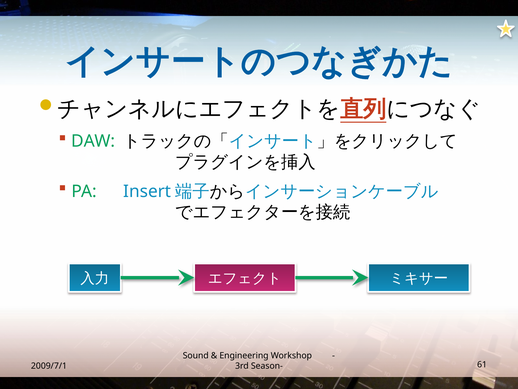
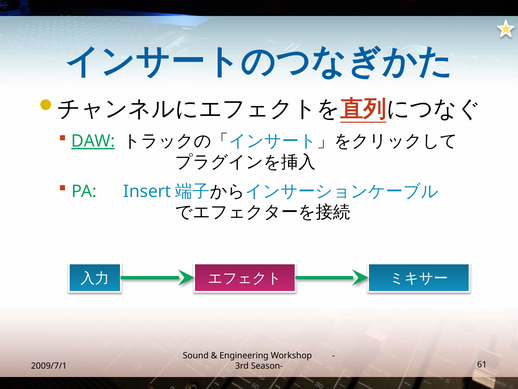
DAW underline: none -> present
